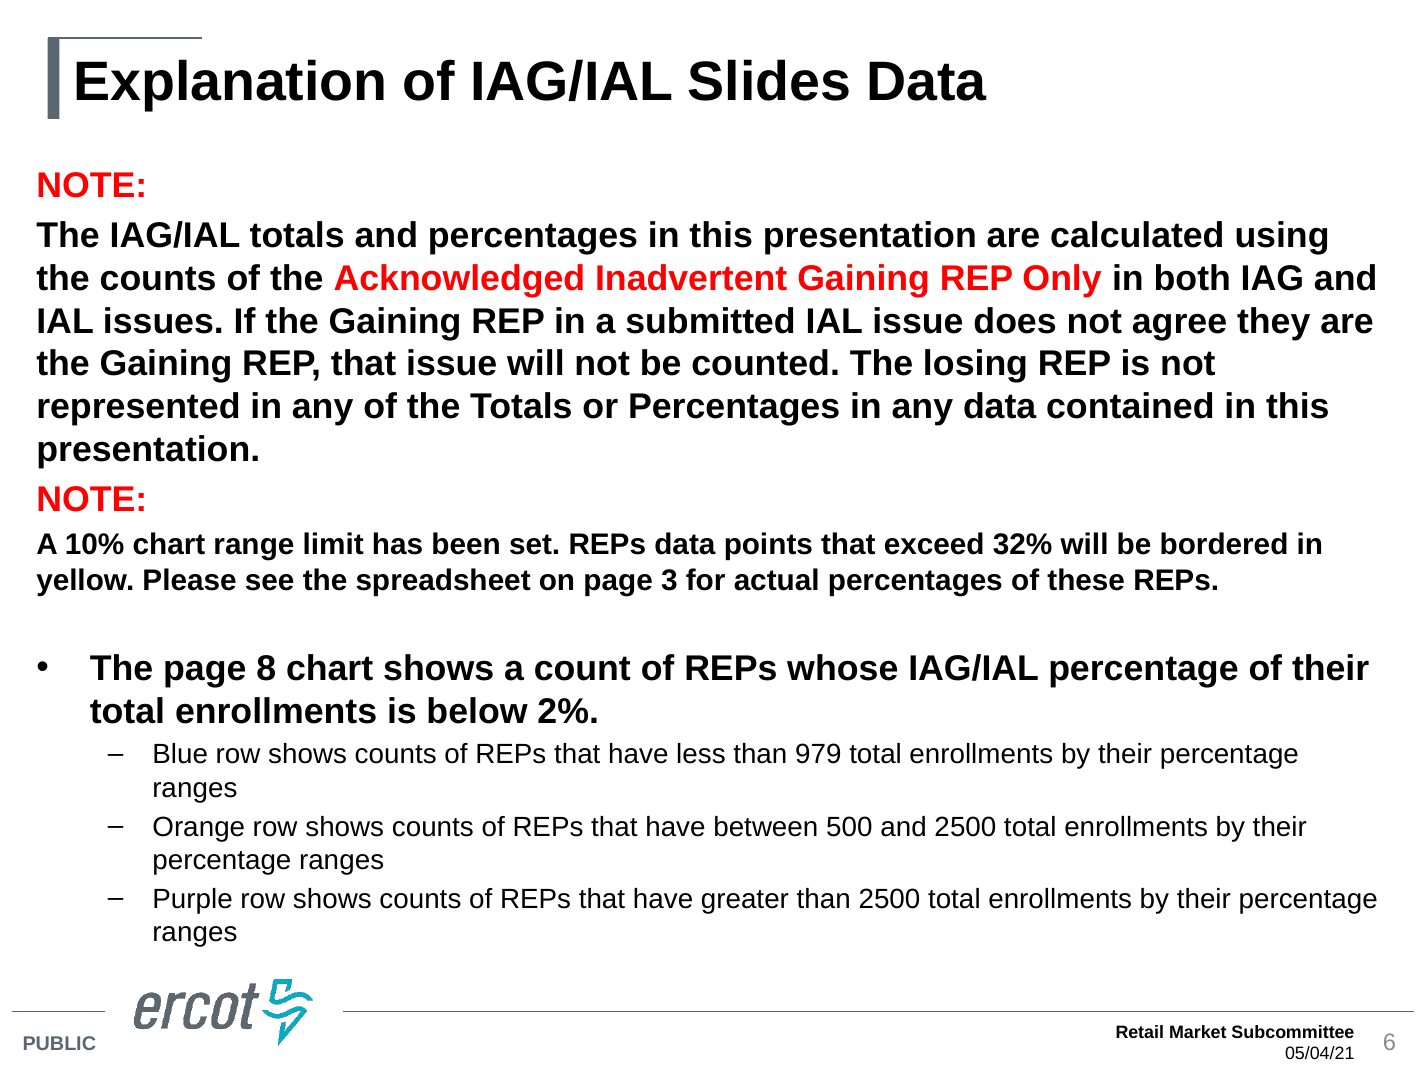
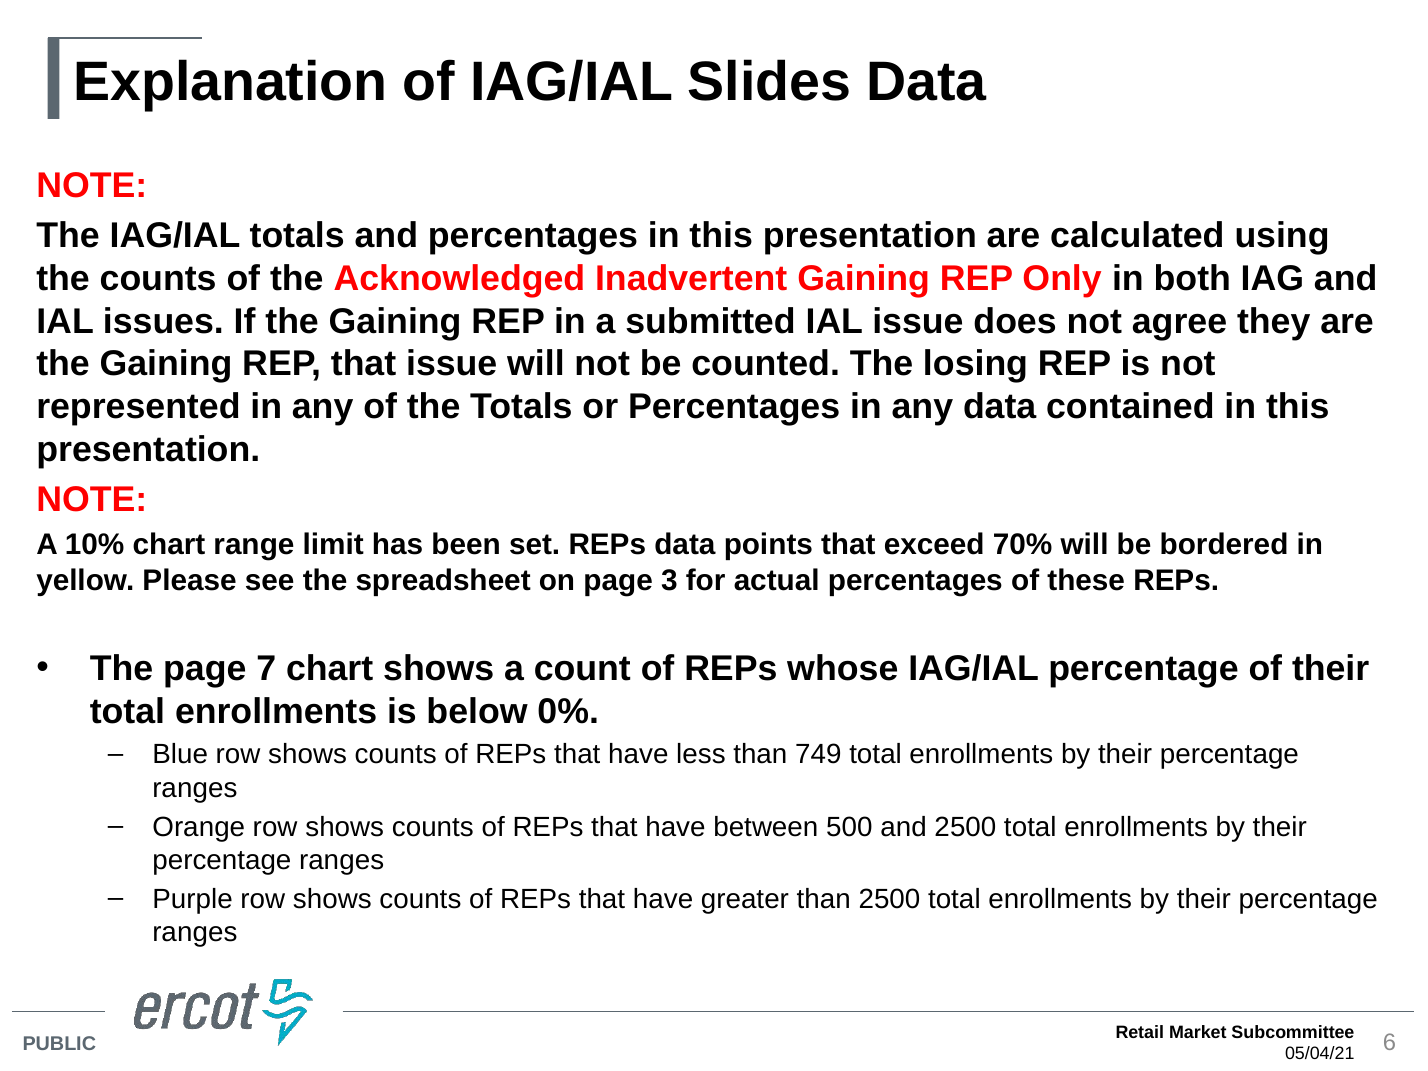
32%: 32% -> 70%
8: 8 -> 7
2%: 2% -> 0%
979: 979 -> 749
